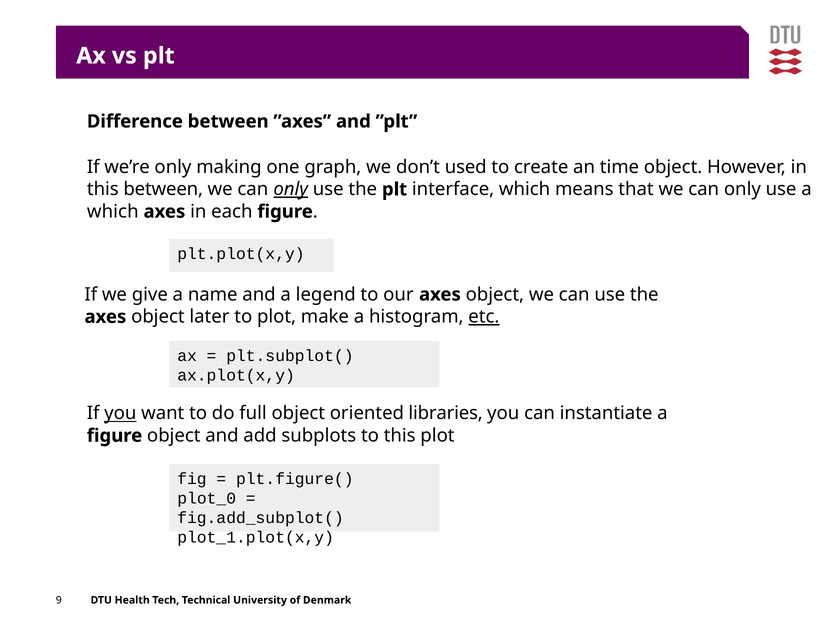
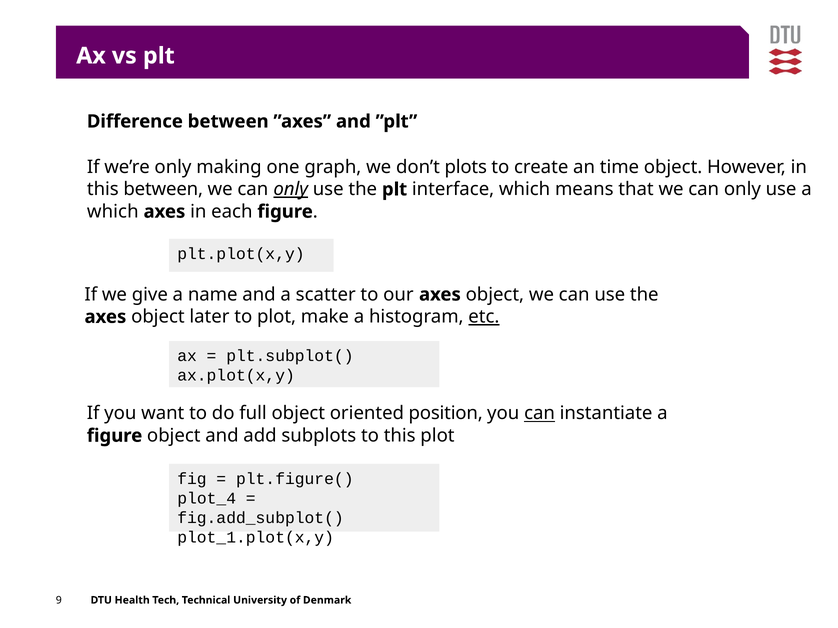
used: used -> plots
legend: legend -> scatter
you at (120, 414) underline: present -> none
libraries: libraries -> position
can at (540, 414) underline: none -> present
plot_0: plot_0 -> plot_4
